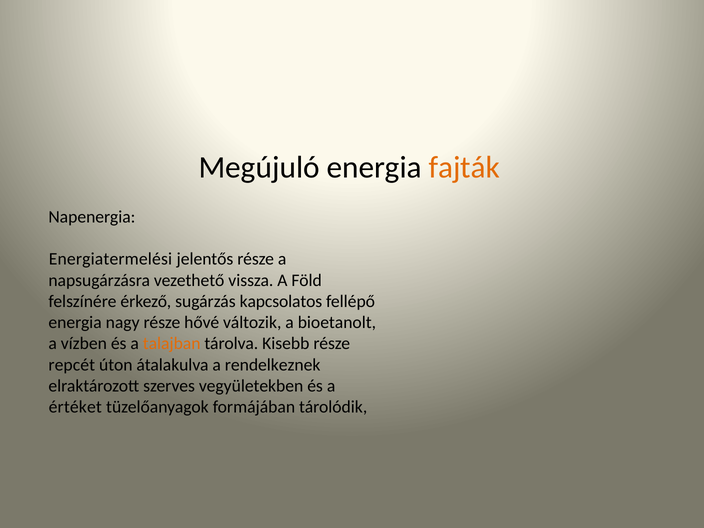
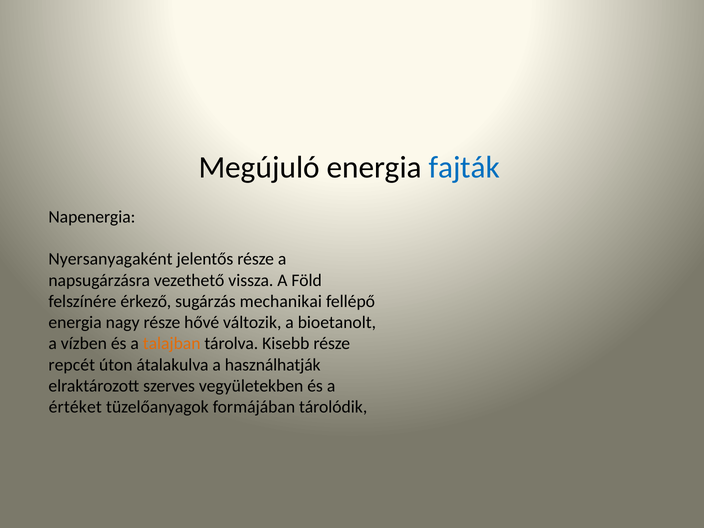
fajták colour: orange -> blue
Energiatermelési: Energiatermelési -> Nyersanyagaként
kapcsolatos: kapcsolatos -> mechanikai
rendelkeznek: rendelkeznek -> használhatják
